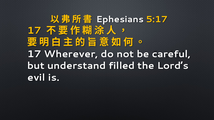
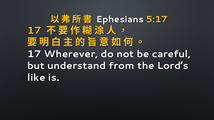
filled: filled -> from
evil: evil -> like
